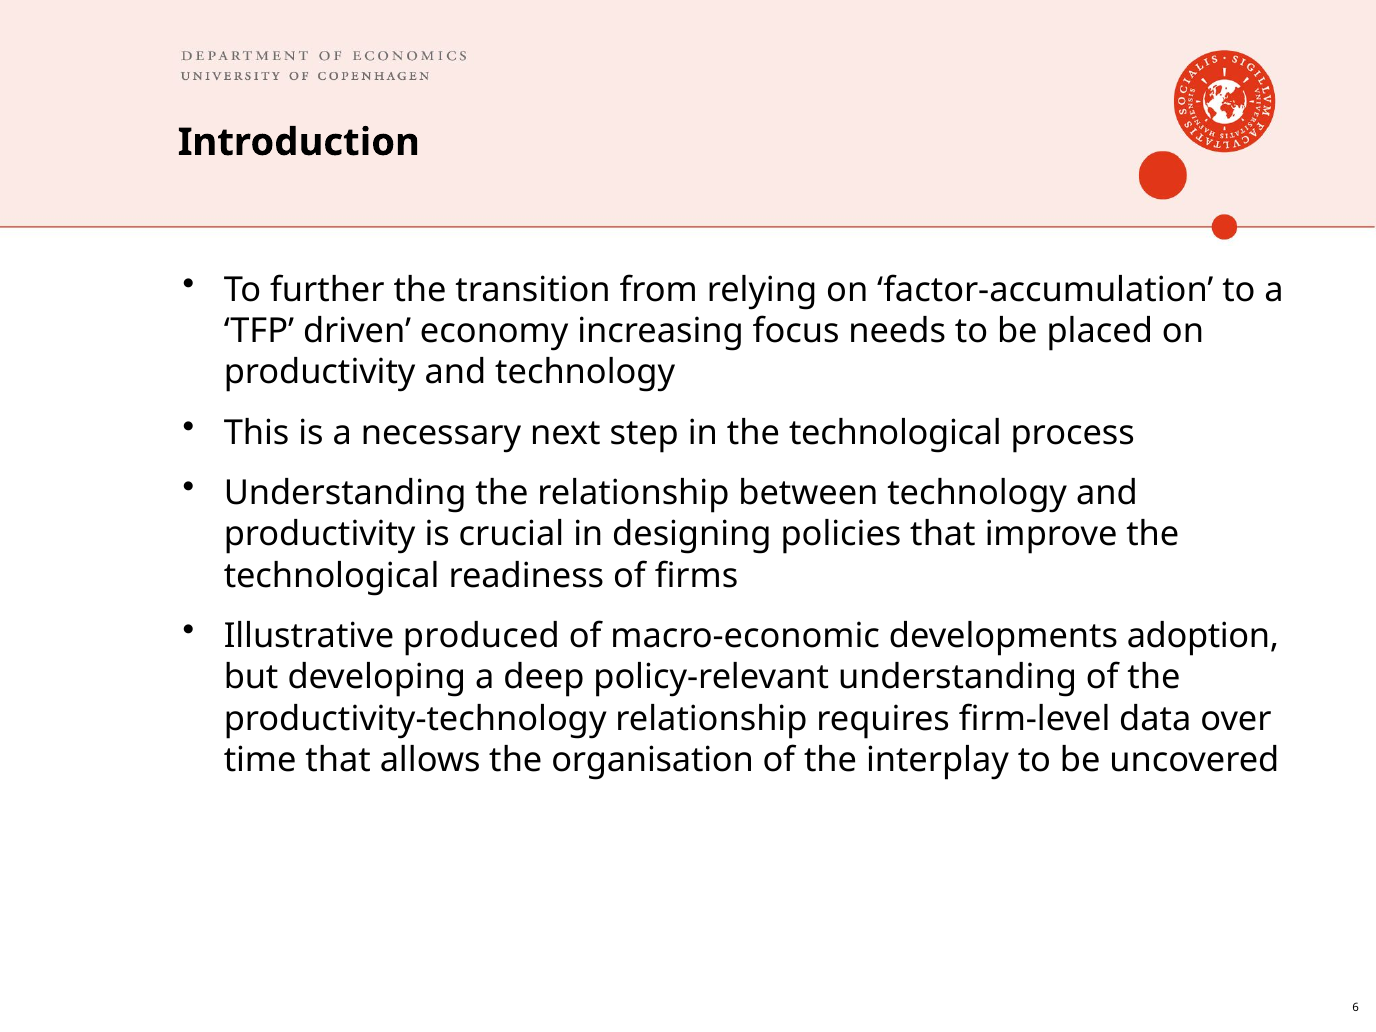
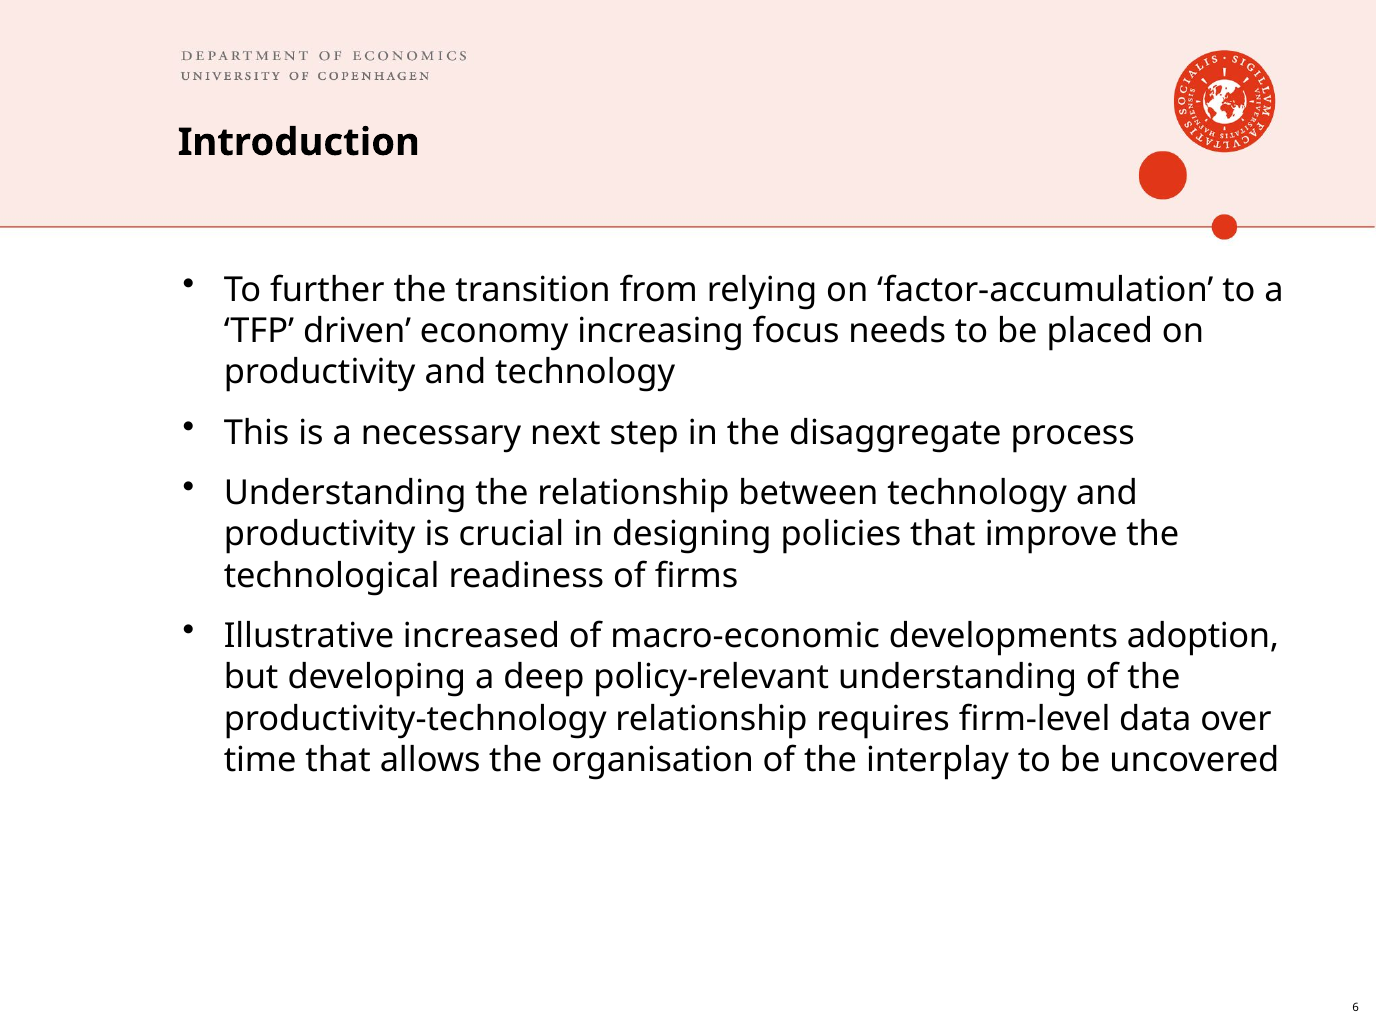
in the technological: technological -> disaggregate
produced: produced -> increased
